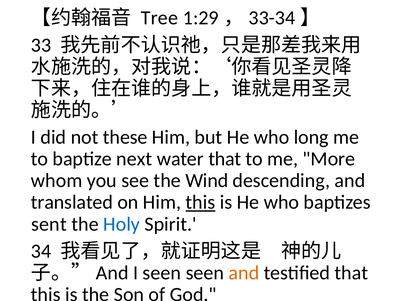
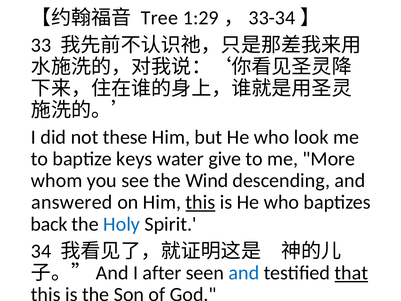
long: long -> look
next: next -> keys
water that: that -> give
translated: translated -> answered
sent: sent -> back
I seen: seen -> after
and at (244, 273) colour: orange -> blue
that at (351, 273) underline: none -> present
